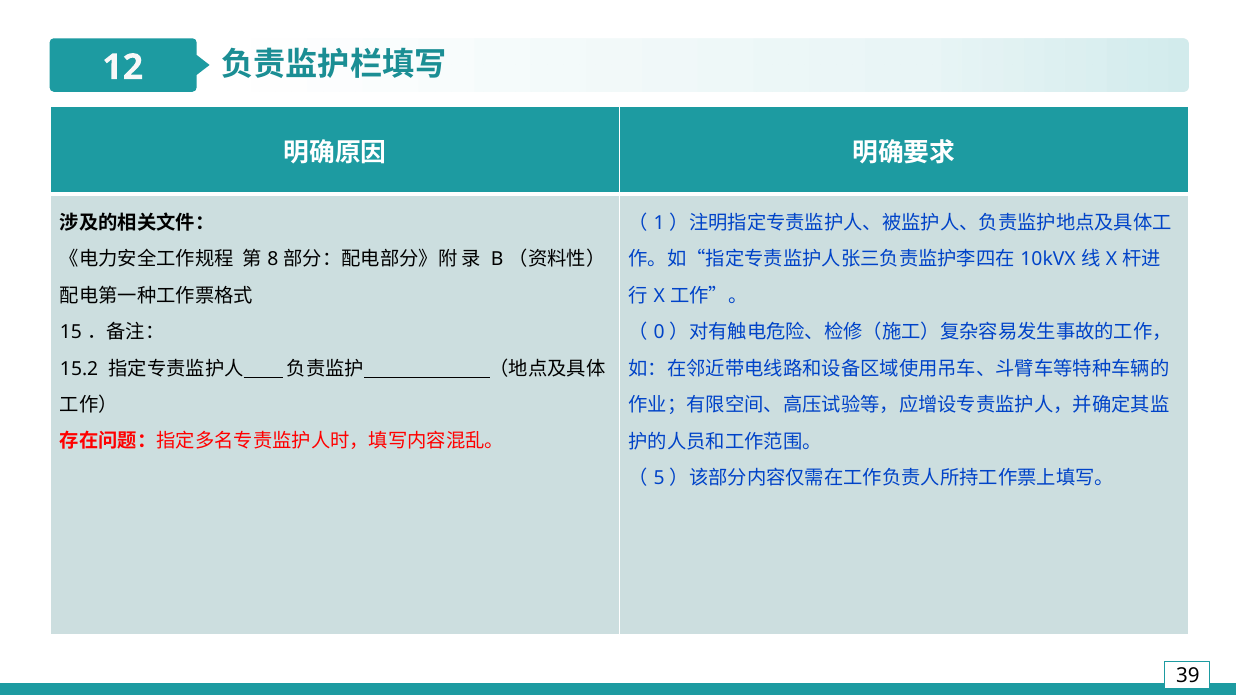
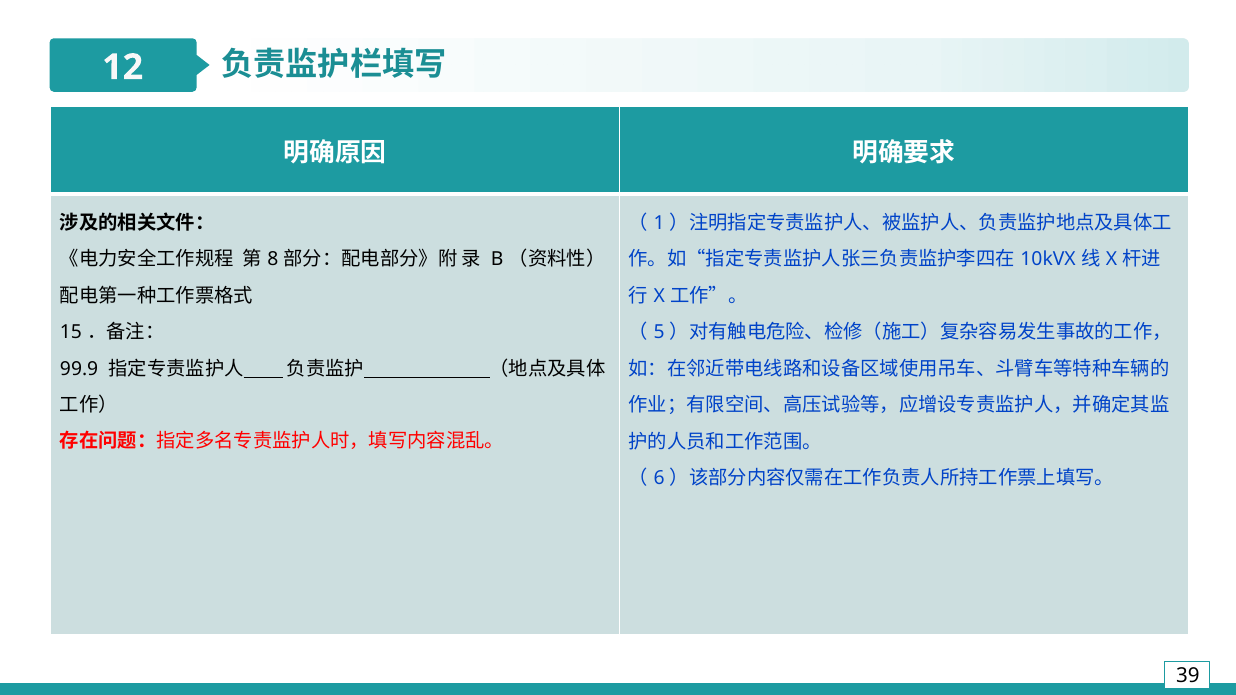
0: 0 -> 5
15.2: 15.2 -> 99.9
5: 5 -> 6
